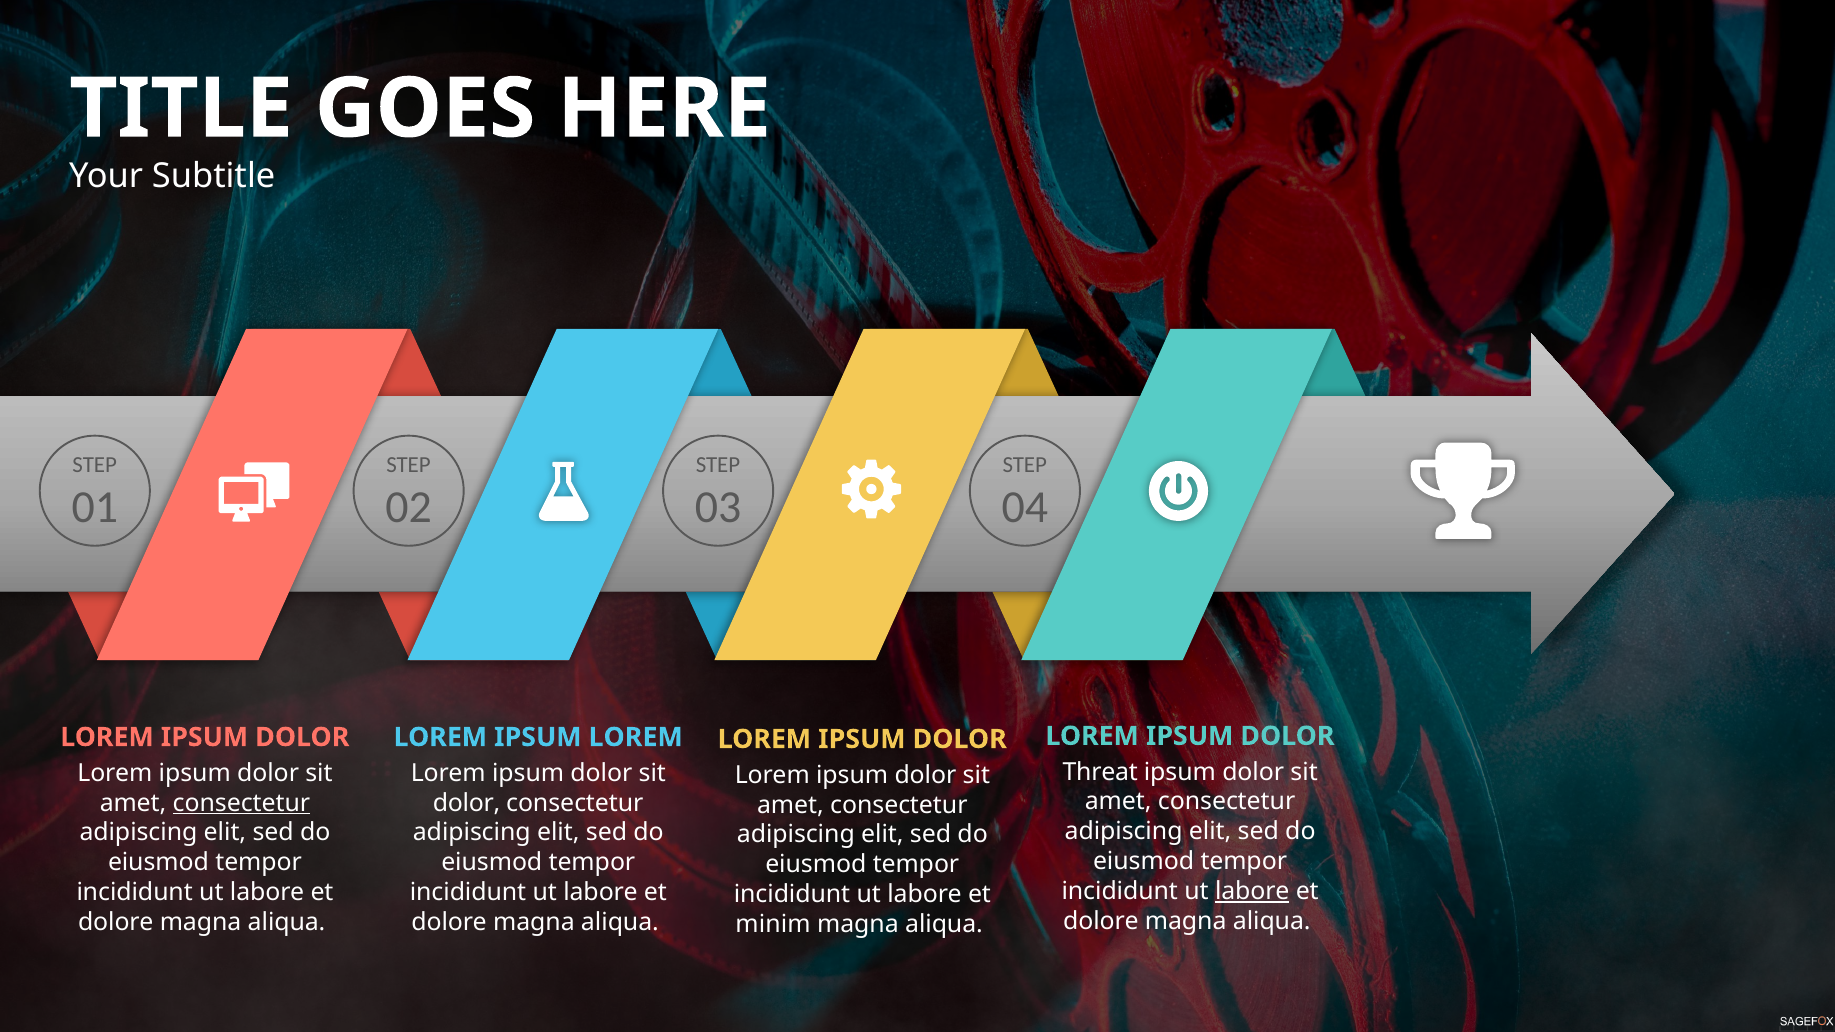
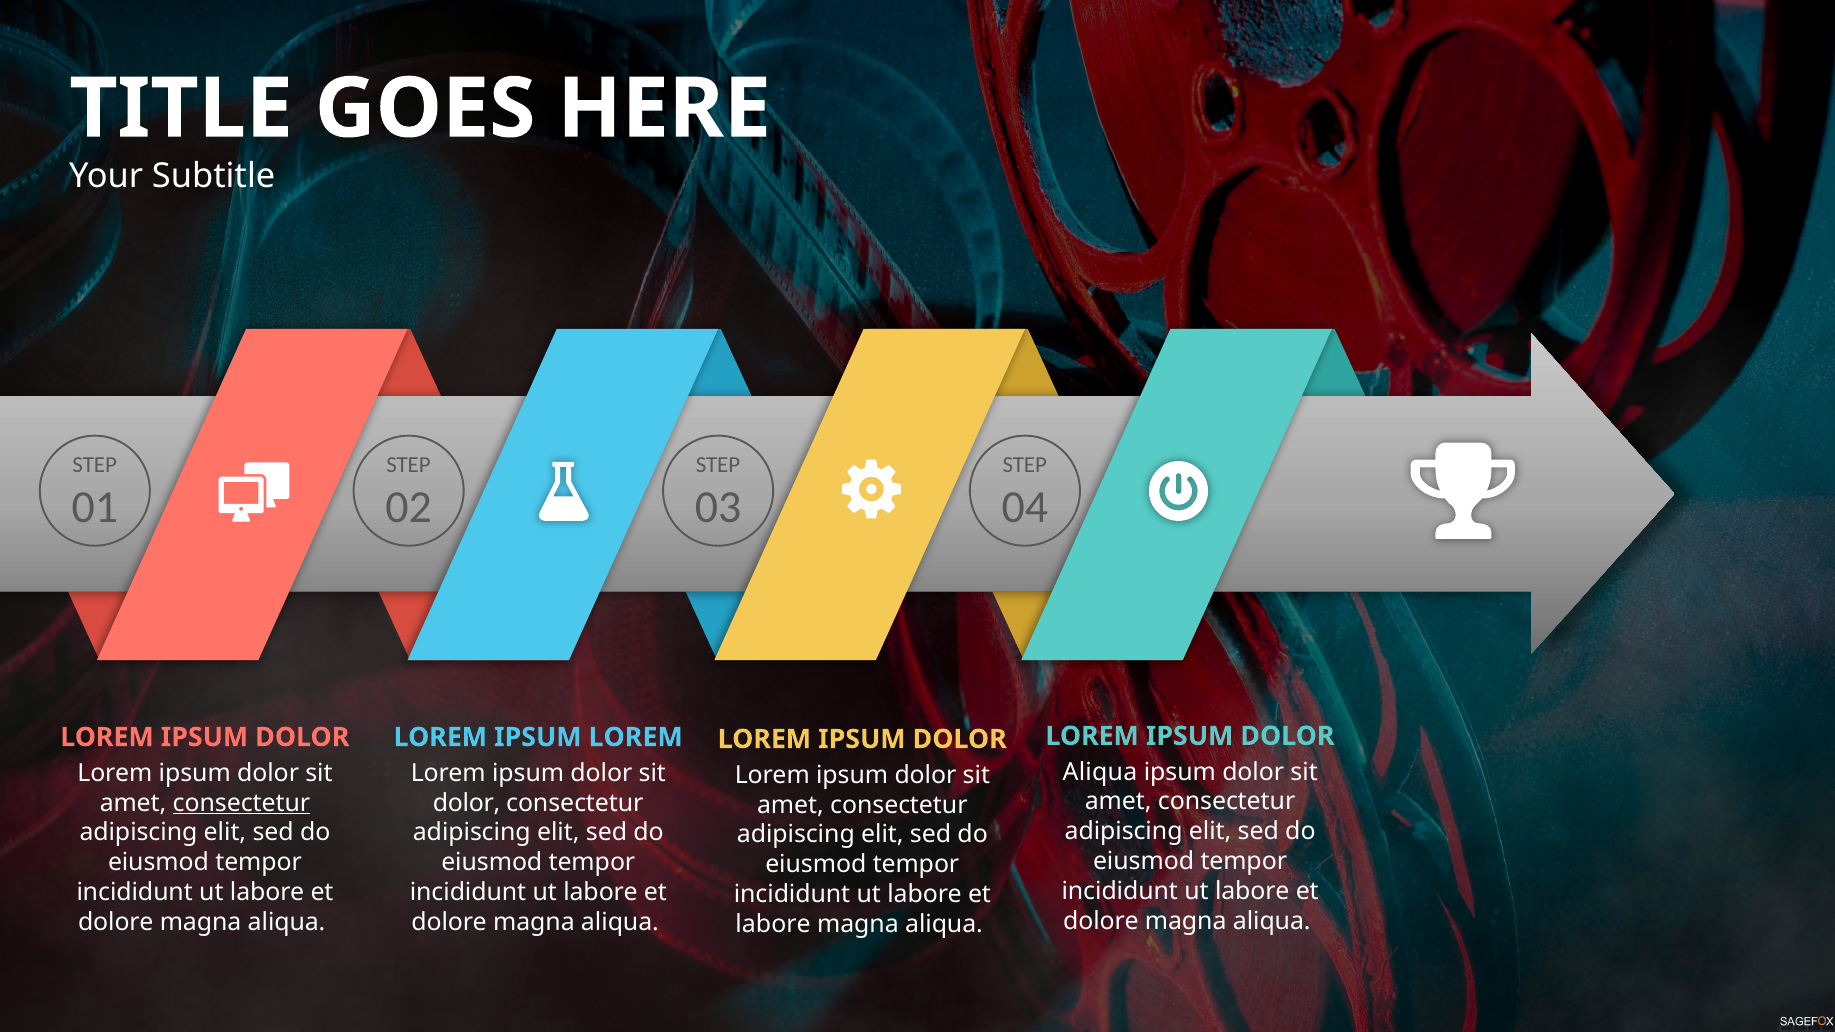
Threat at (1100, 772): Threat -> Aliqua
labore at (1252, 891) underline: present -> none
minim at (773, 924): minim -> labore
